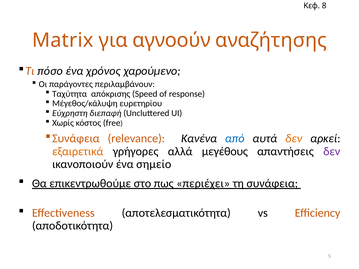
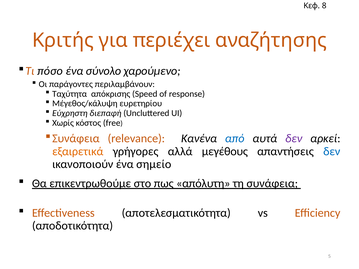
Matrix: Matrix -> Κριτής
αγνοούν: αγνοούν -> περιέχει
χρόνος: χρόνος -> σύνολο
δεν at (294, 139) colour: orange -> purple
δεν at (332, 151) colour: purple -> blue
περιέχει: περιέχει -> απόλυτη
